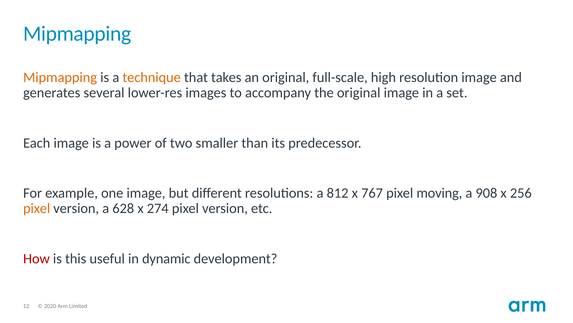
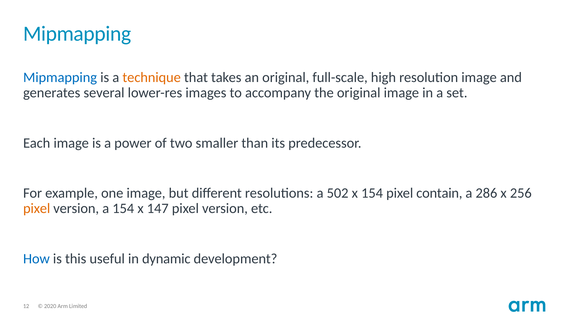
Mipmapping at (60, 77) colour: orange -> blue
812: 812 -> 502
x 767: 767 -> 154
moving: moving -> contain
908: 908 -> 286
a 628: 628 -> 154
274: 274 -> 147
How colour: red -> blue
